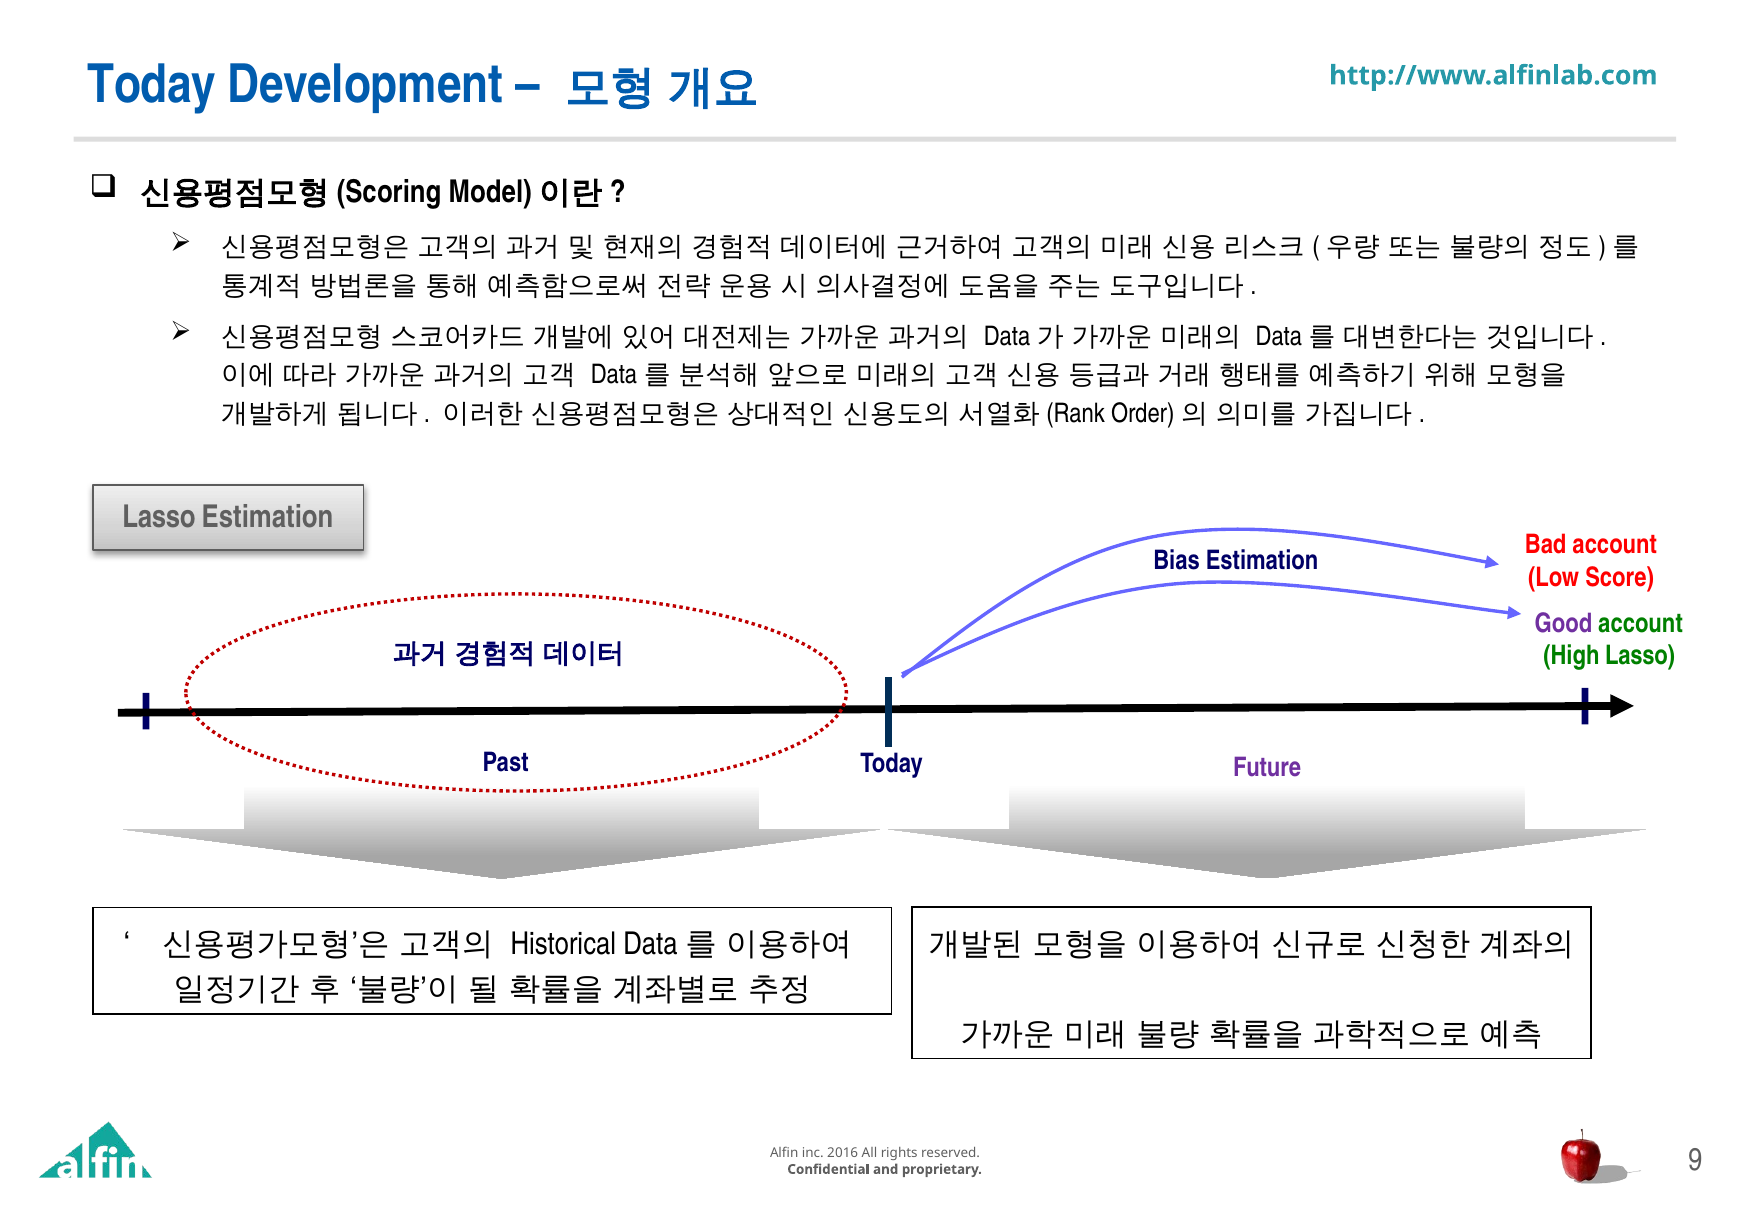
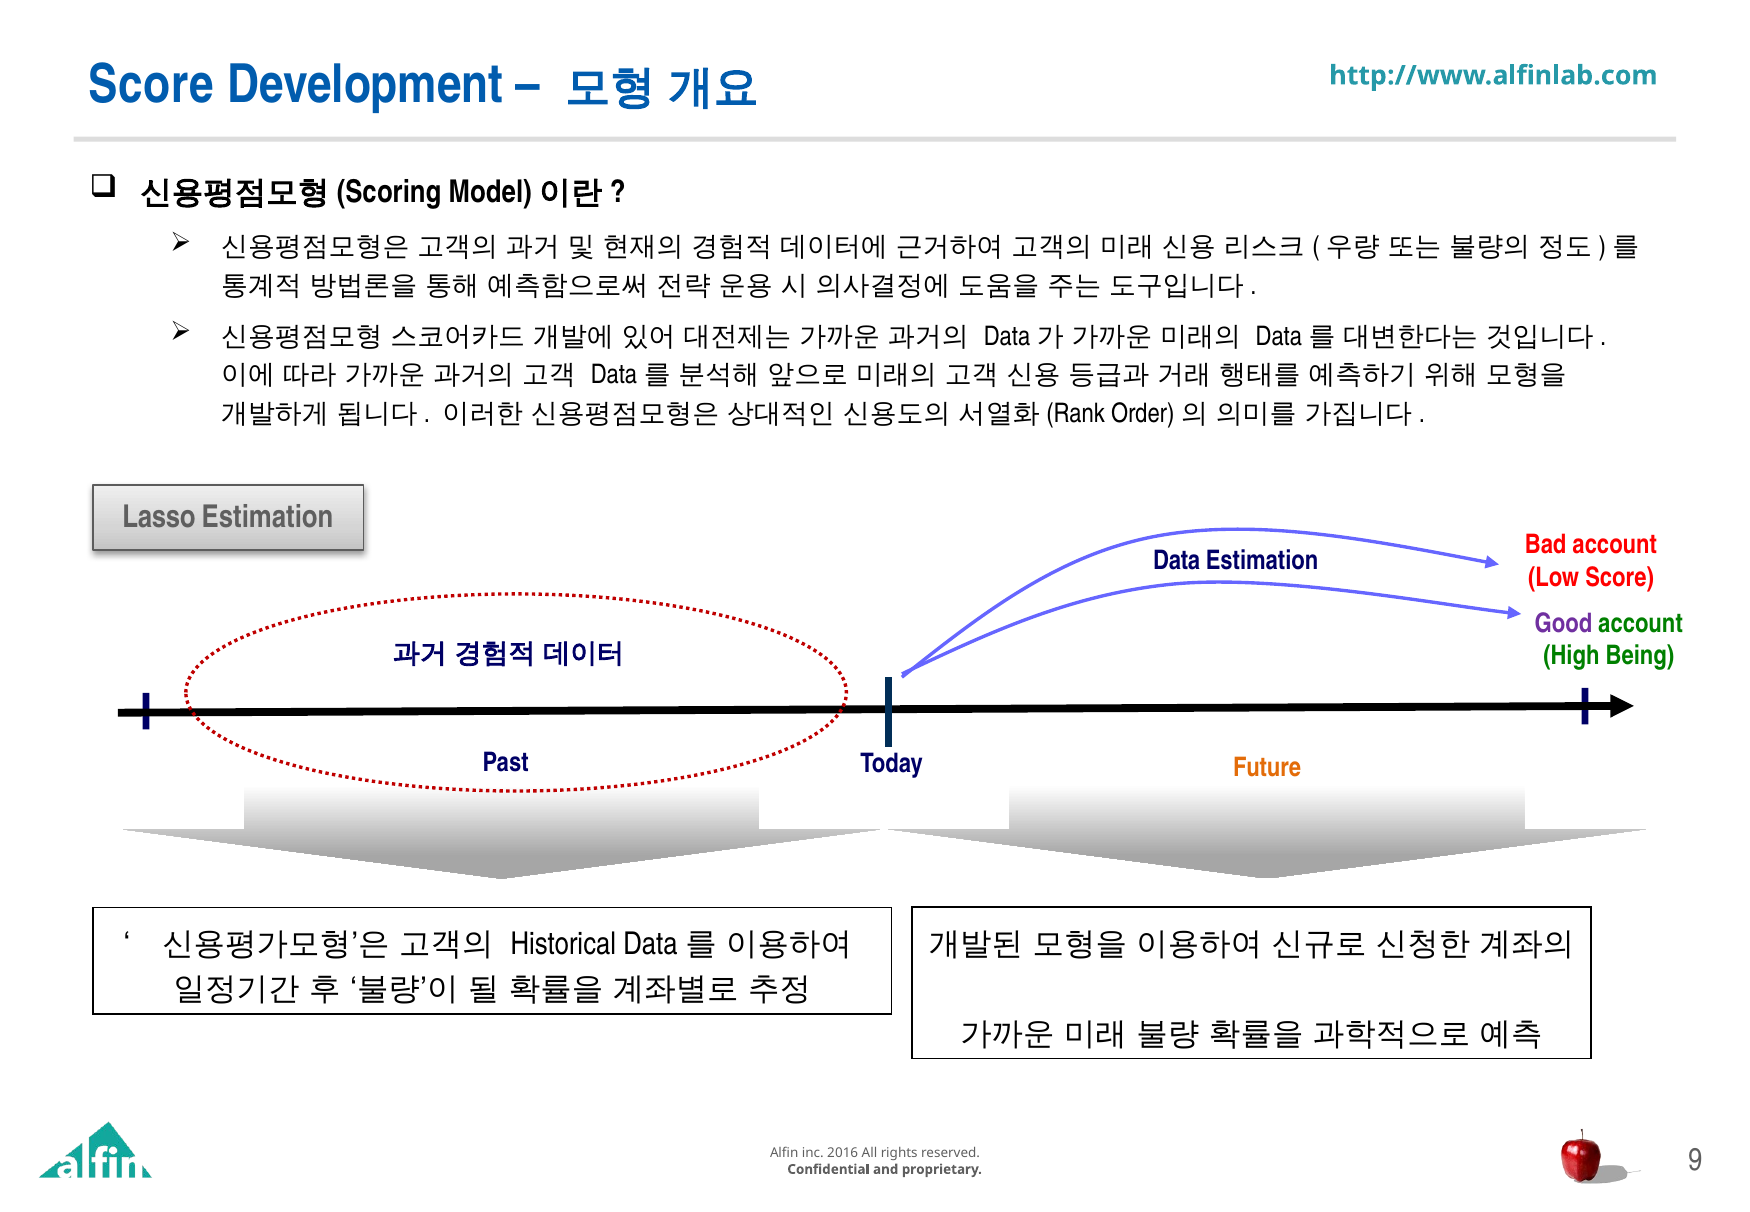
Today at (152, 84): Today -> Score
Bias: Bias -> Data
High Lasso: Lasso -> Being
Future colour: purple -> orange
